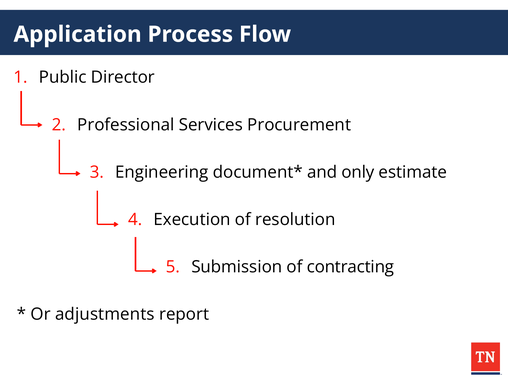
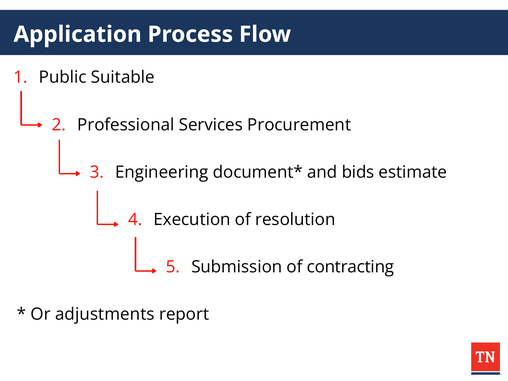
Director: Director -> Suitable
only: only -> bids
